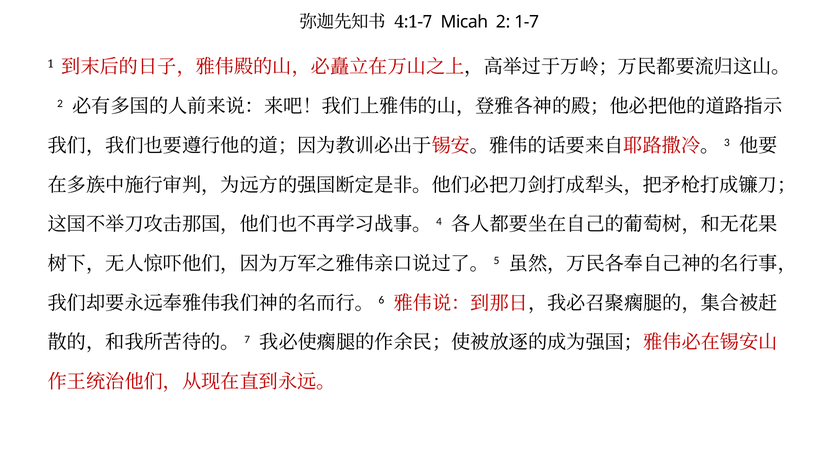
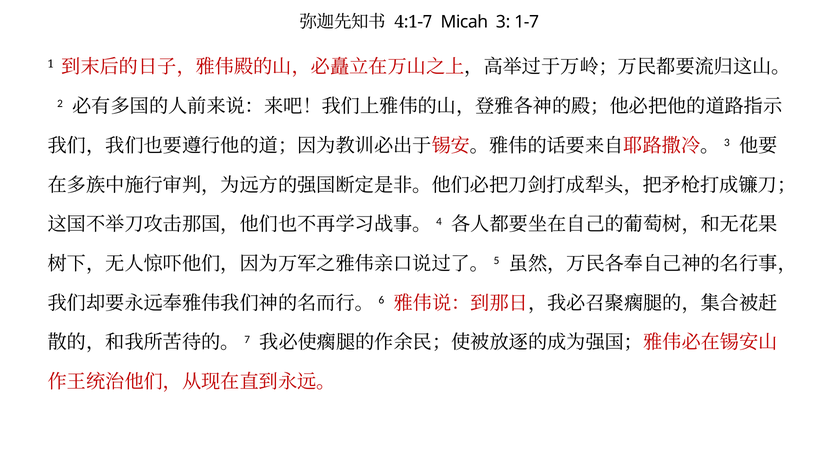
Micah 2: 2 -> 3
